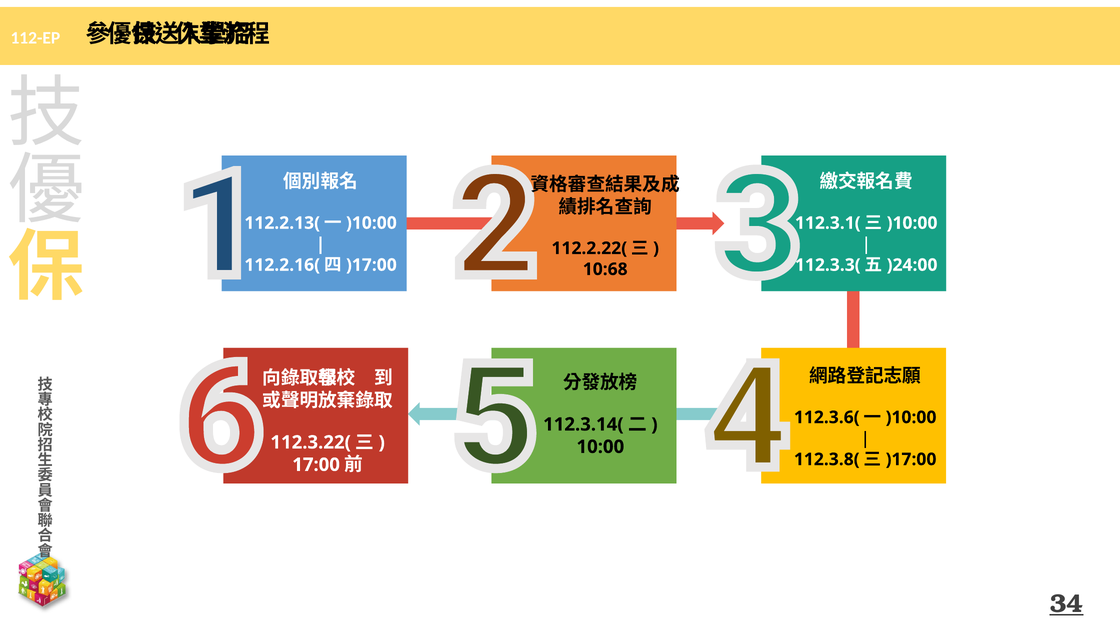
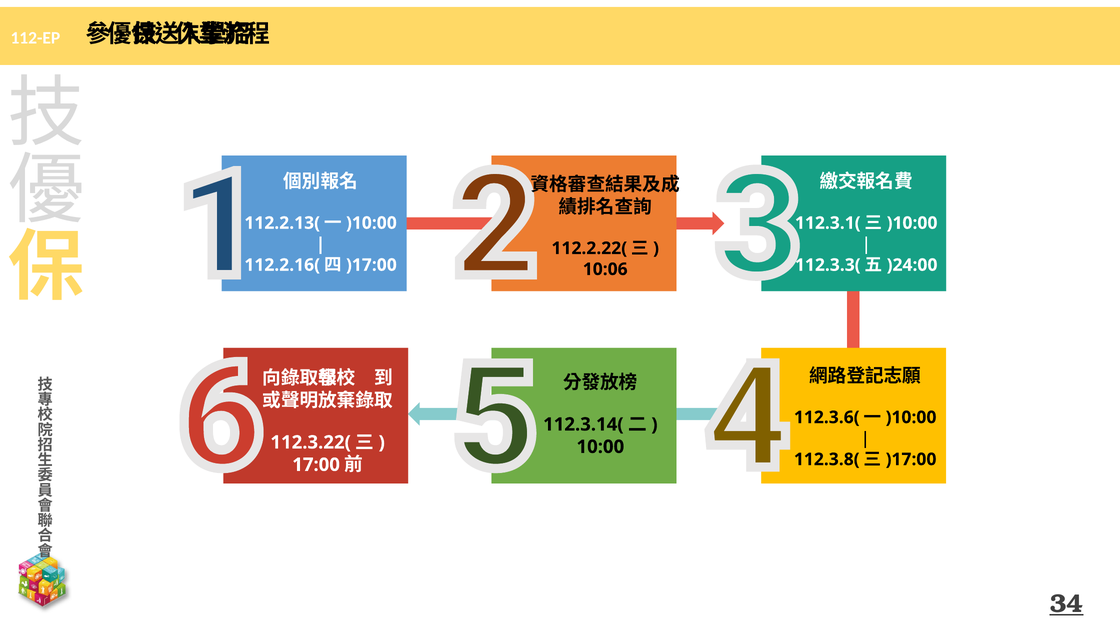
10:68: 10:68 -> 10:06
